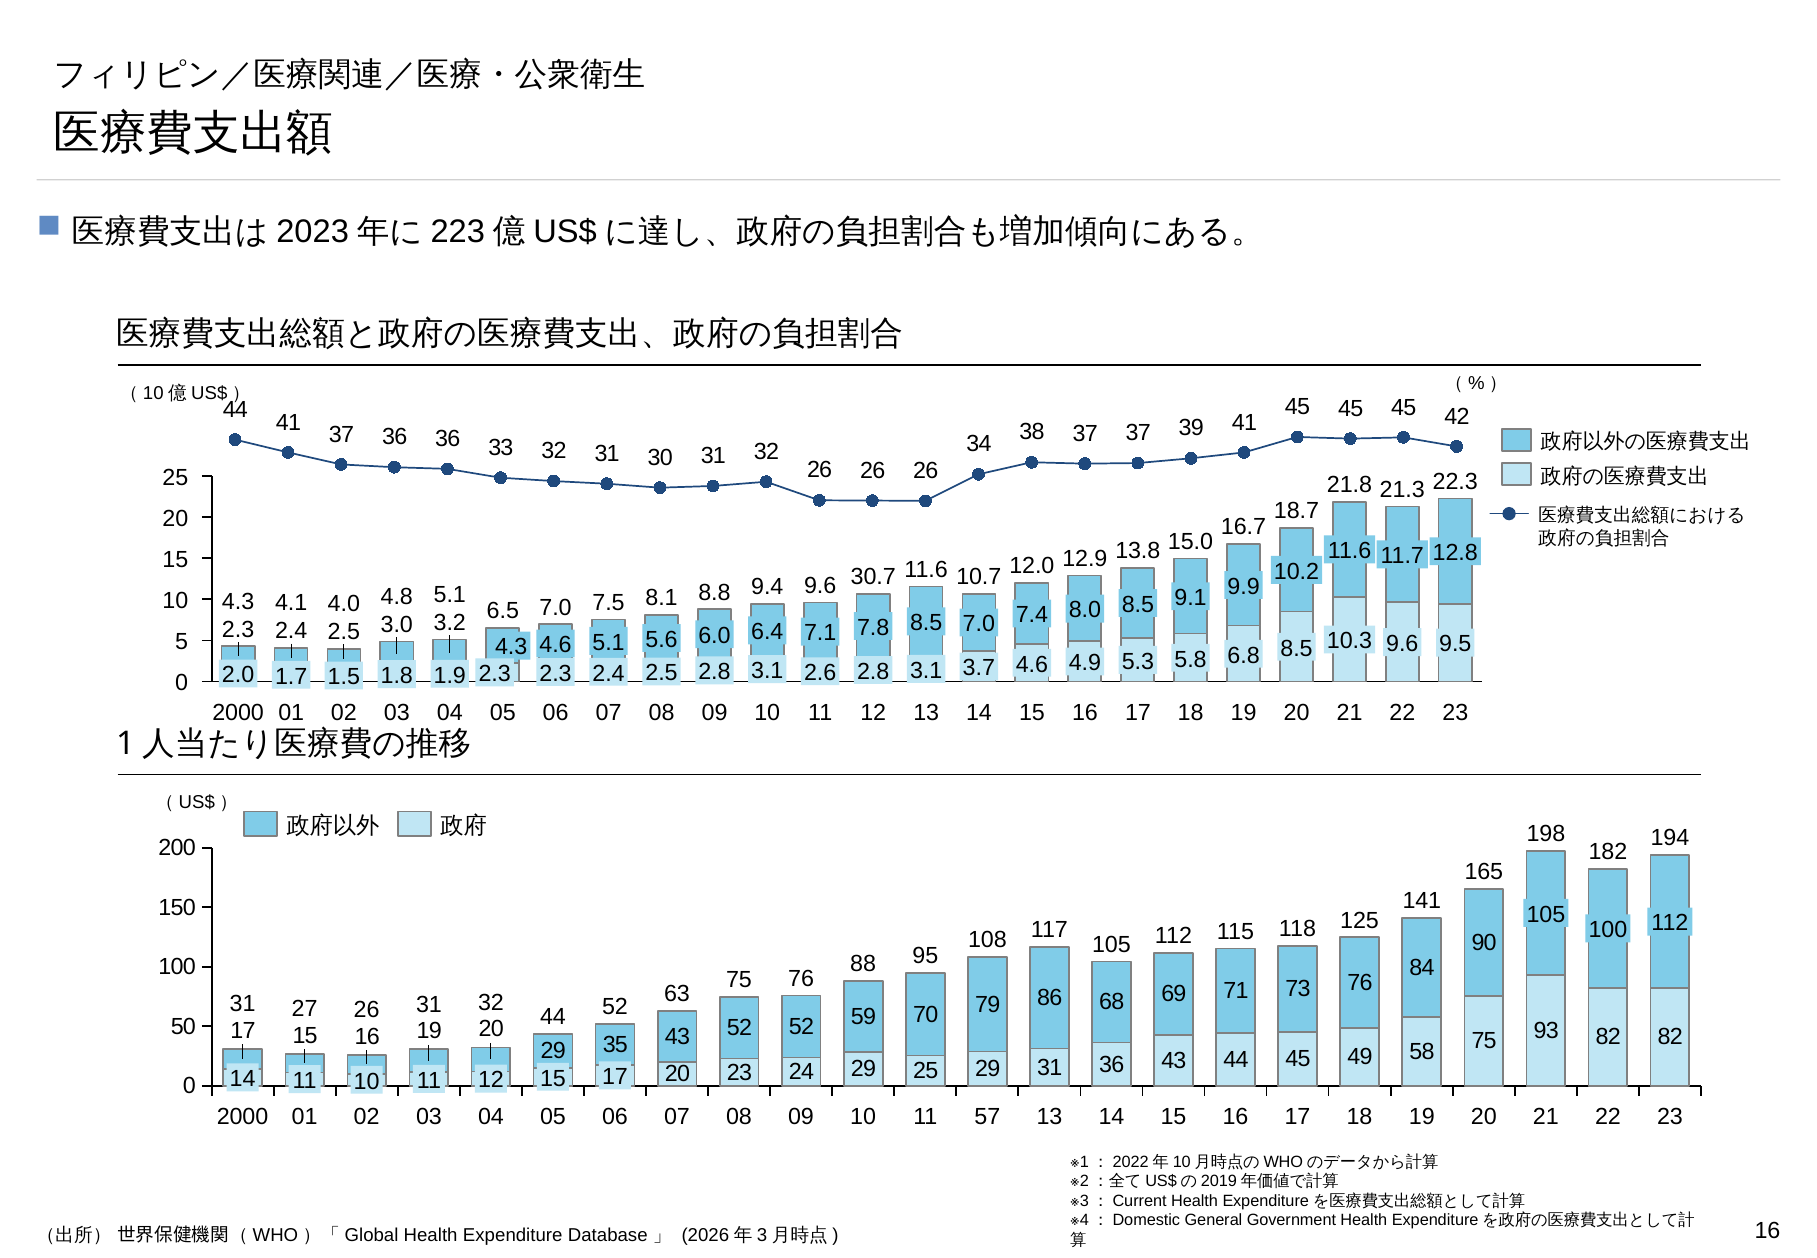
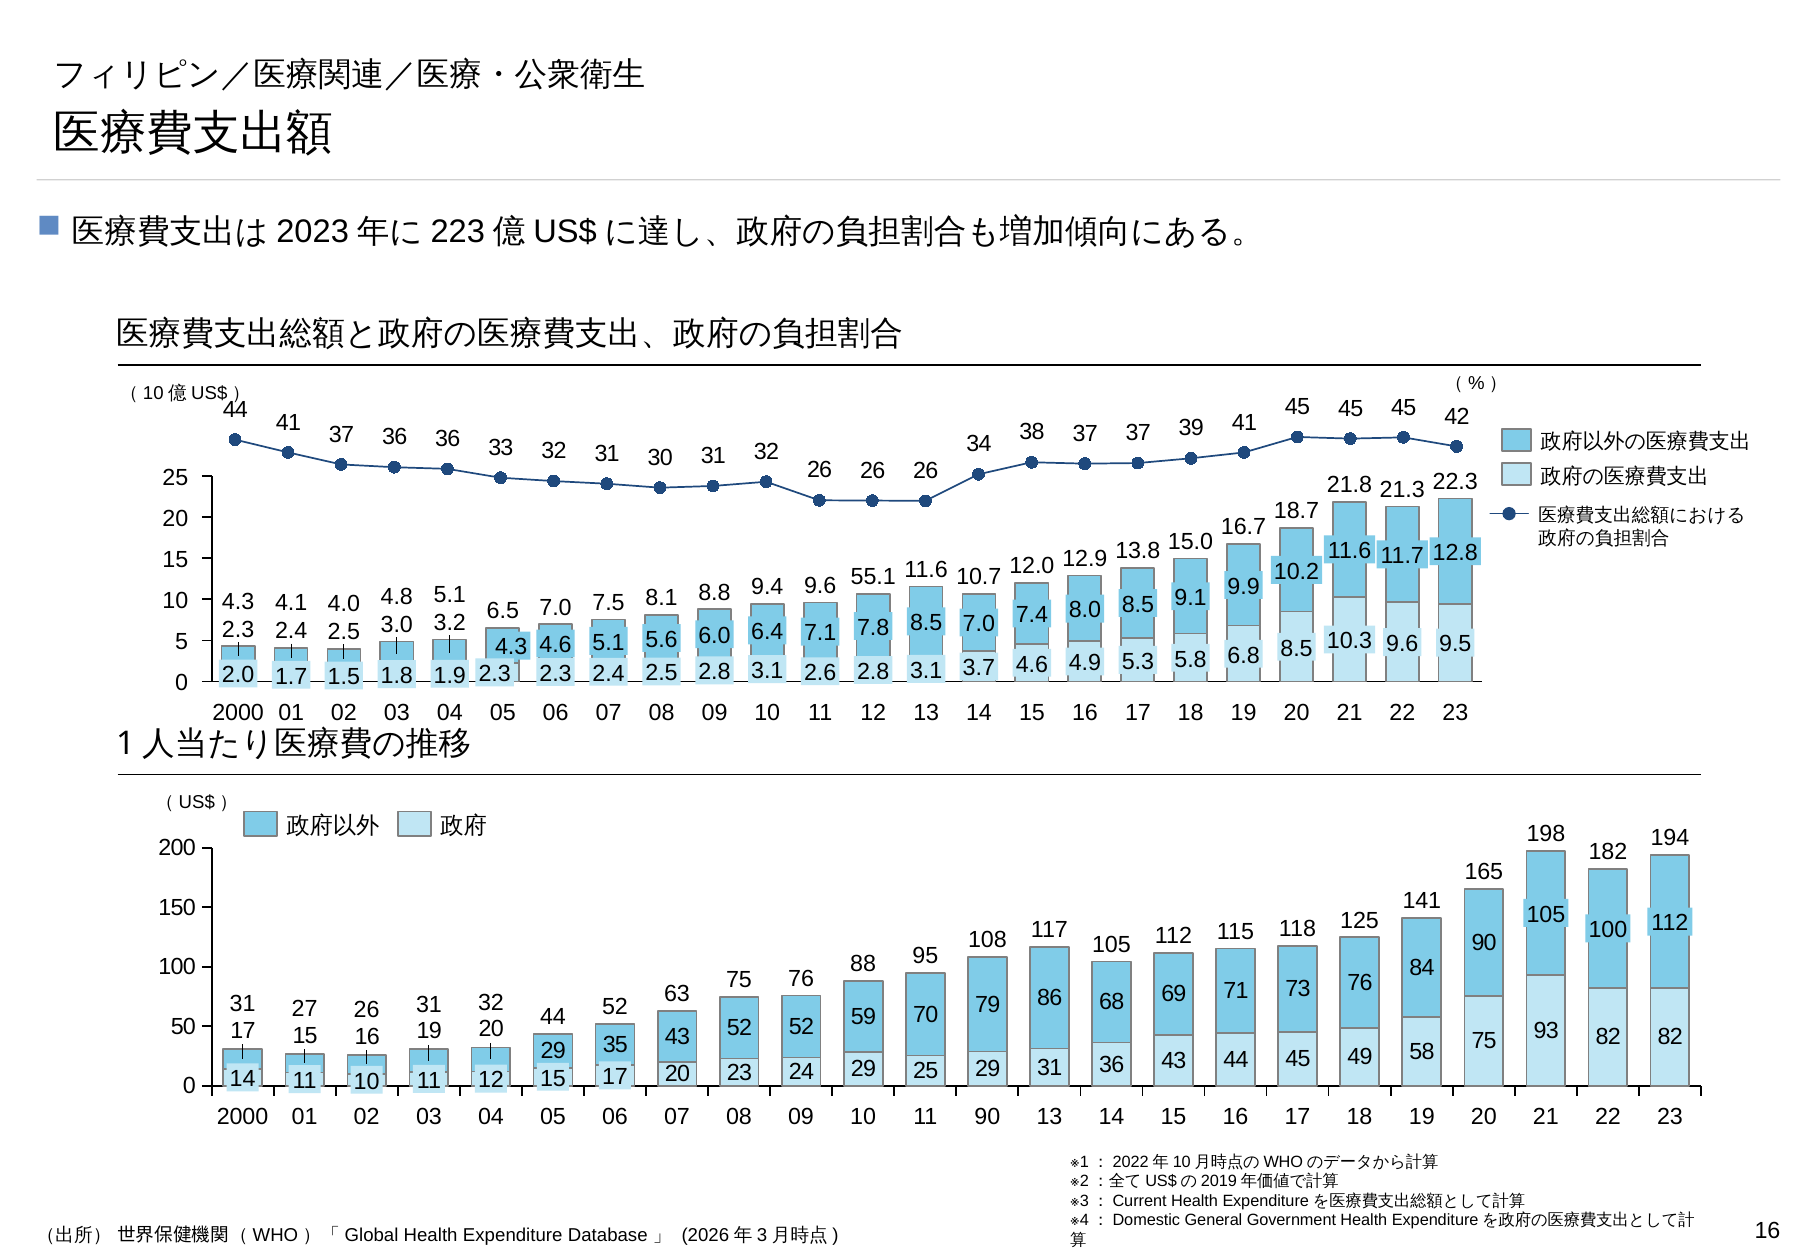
30.7: 30.7 -> 55.1
11 57: 57 -> 90
